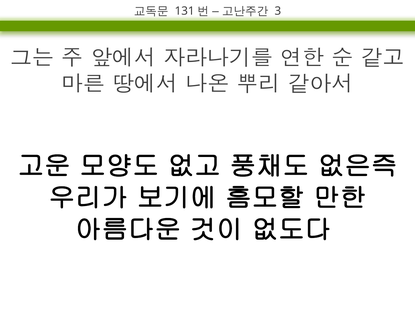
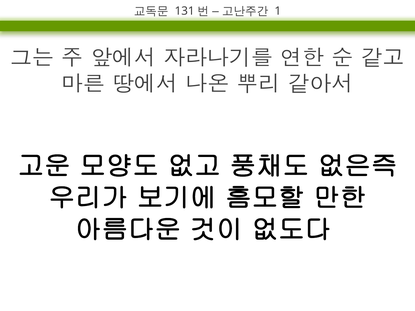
3: 3 -> 1
